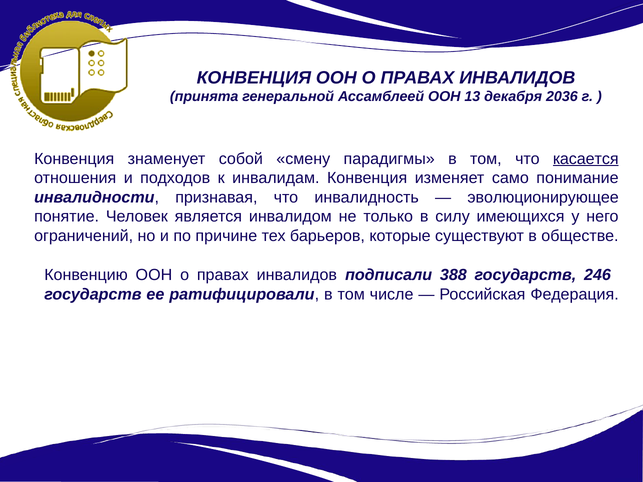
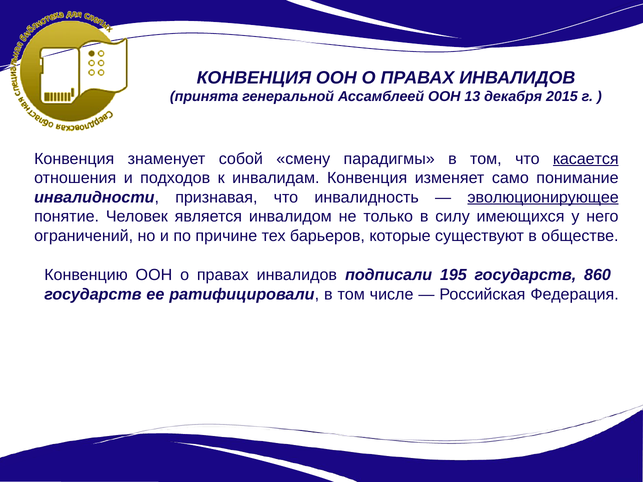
2036: 2036 -> 2015
эволюционирующее underline: none -> present
388: 388 -> 195
246: 246 -> 860
